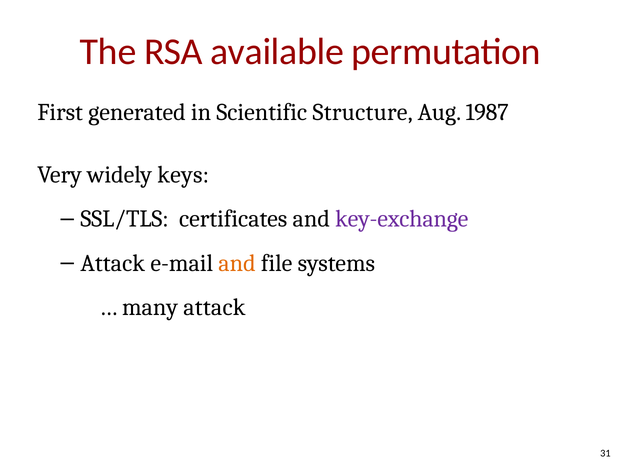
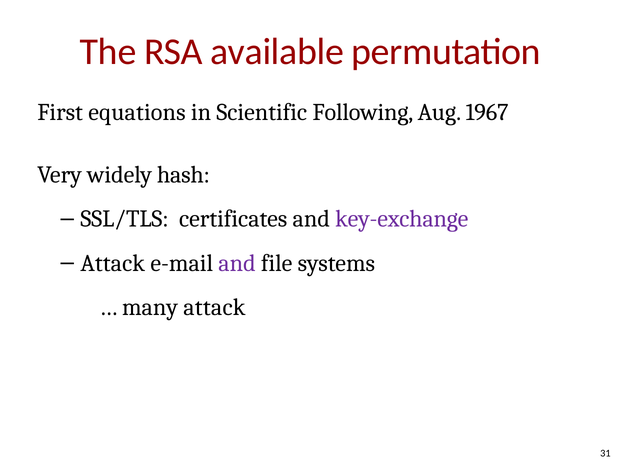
generated: generated -> equations
Structure: Structure -> Following
1987: 1987 -> 1967
keys: keys -> hash
and at (237, 264) colour: orange -> purple
